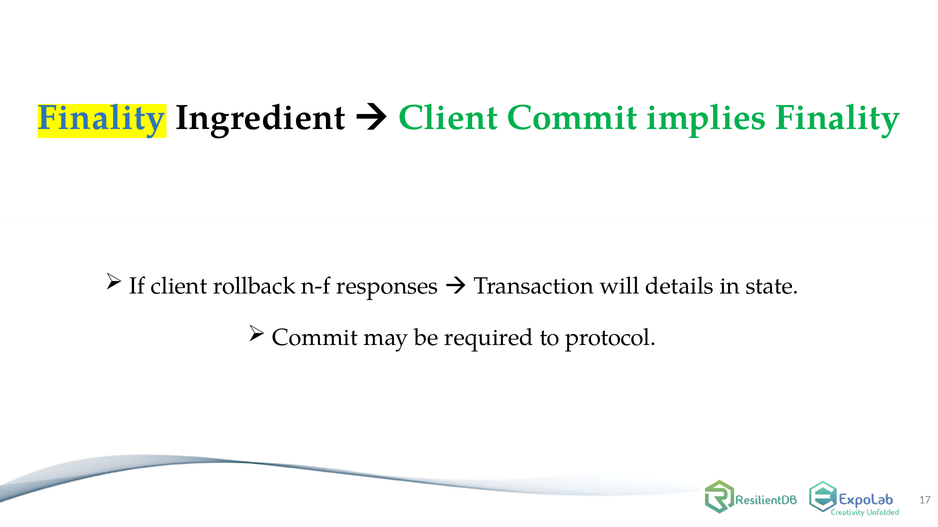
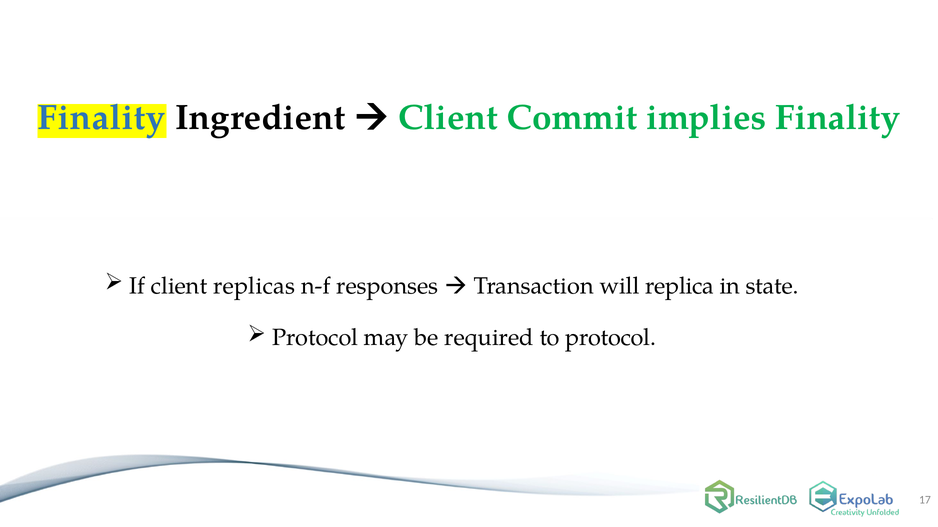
rollback: rollback -> replicas
details: details -> replica
Commit at (315, 338): Commit -> Protocol
